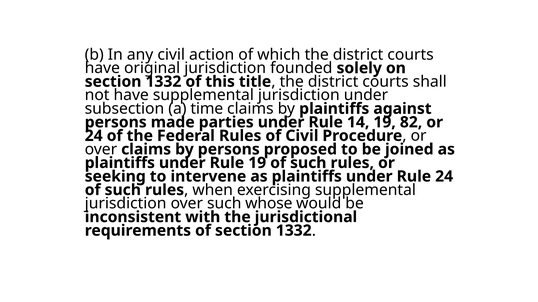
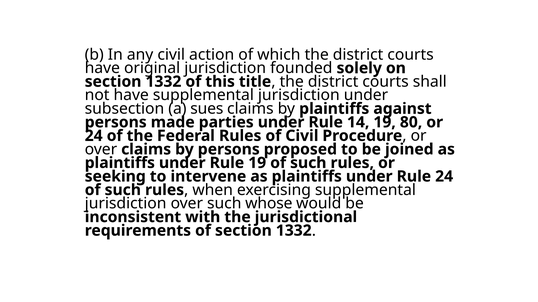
time: time -> sues
82: 82 -> 80
